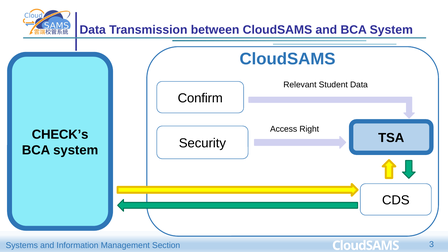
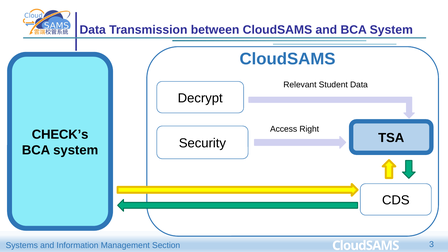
Confirm: Confirm -> Decrypt
